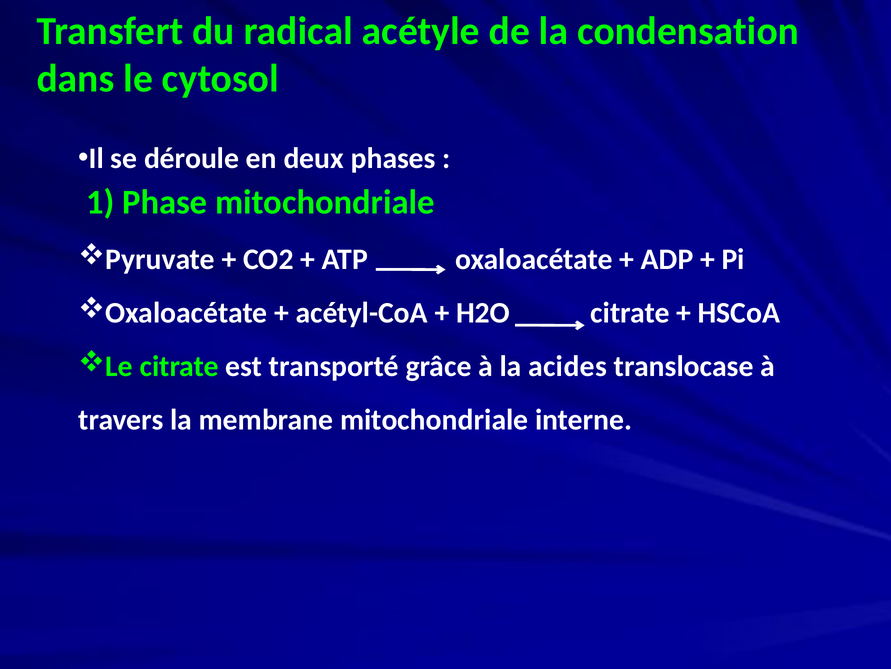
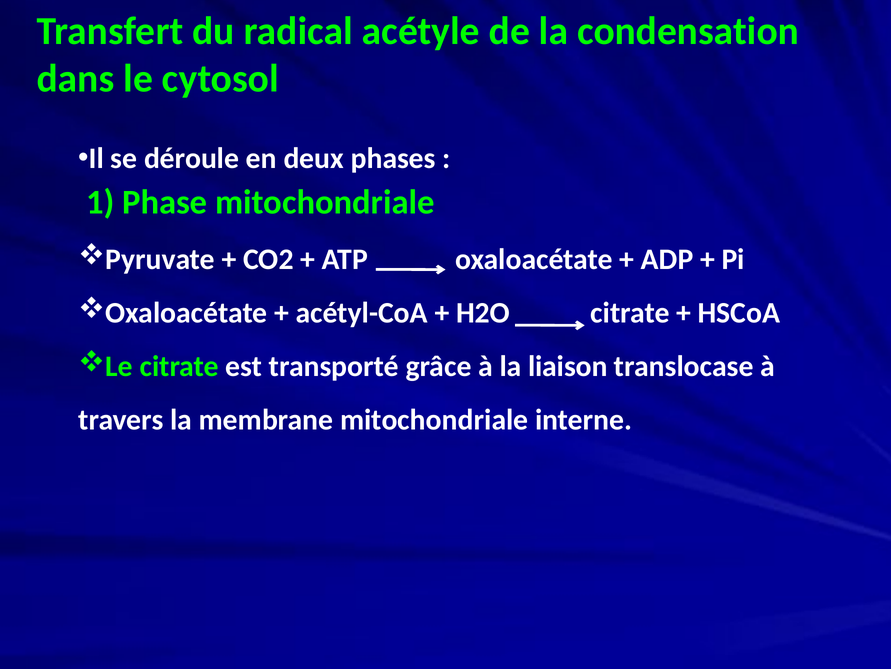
acides: acides -> liaison
